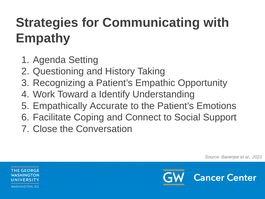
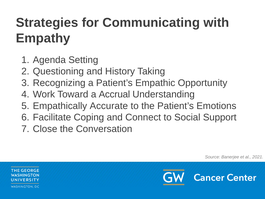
Identify: Identify -> Accrual
